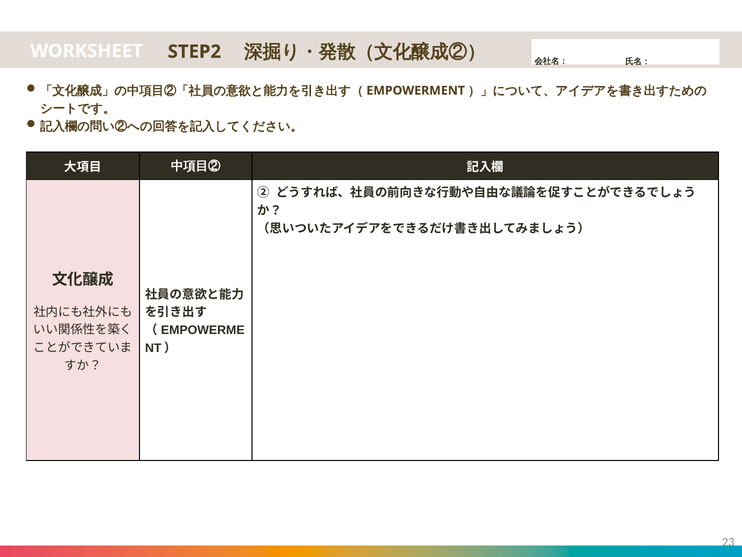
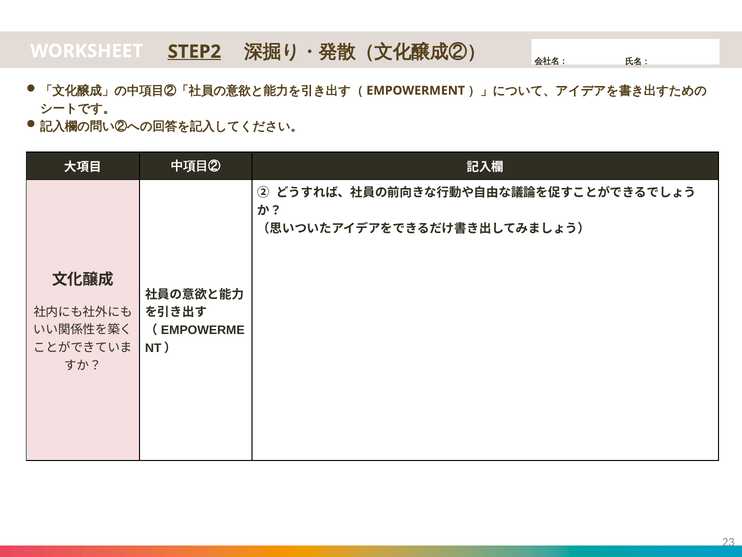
STEP2 underline: none -> present
